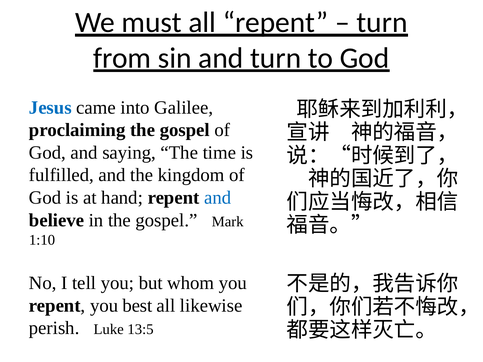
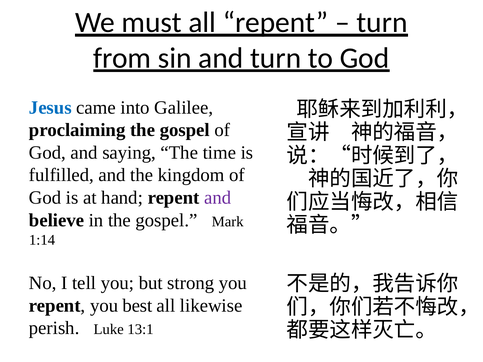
and at (218, 198) colour: blue -> purple
1:10: 1:10 -> 1:14
whom: whom -> strong
13:5: 13:5 -> 13:1
